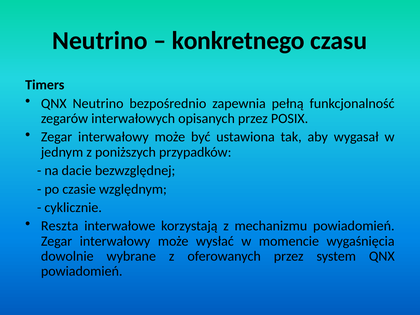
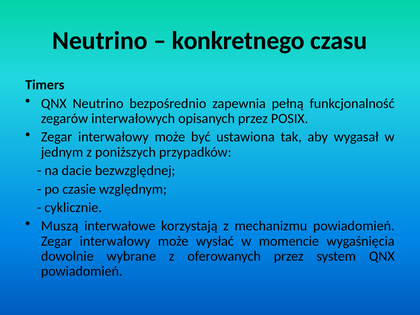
Reszta: Reszta -> Muszą
